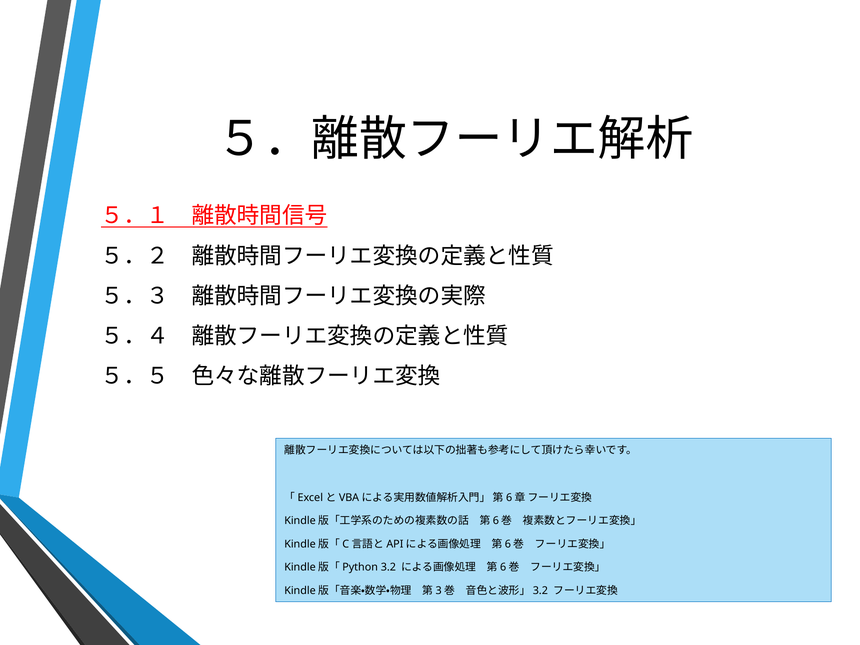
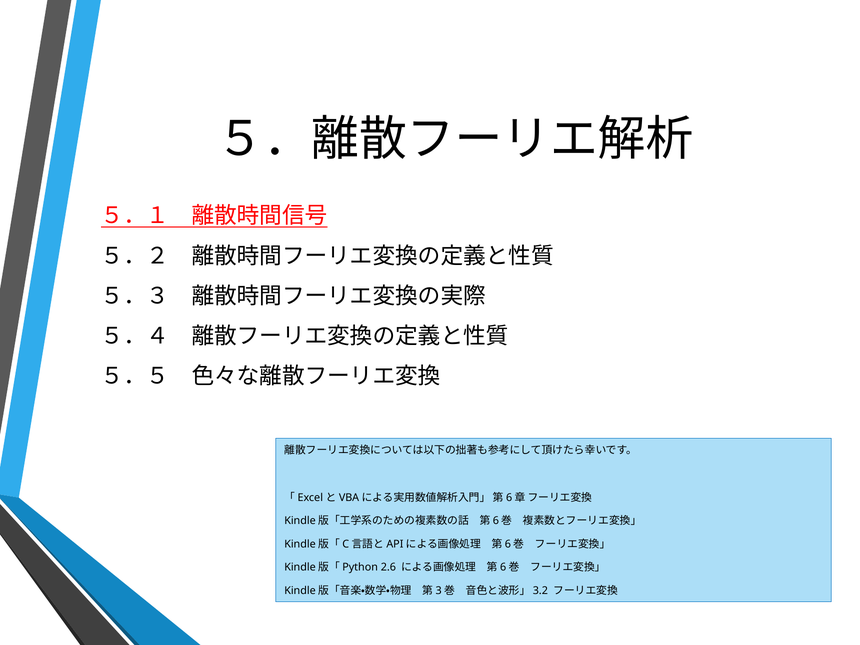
3.2: 3.2 -> 2.6
